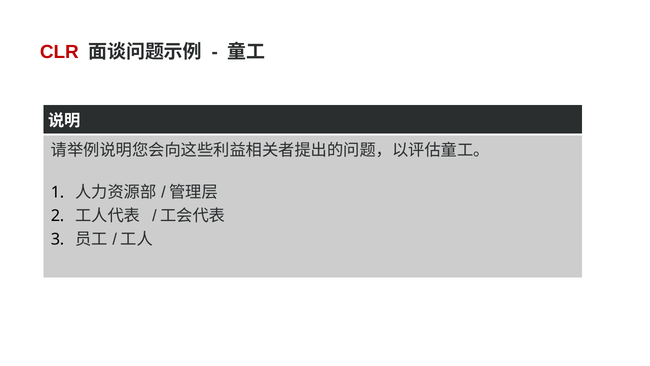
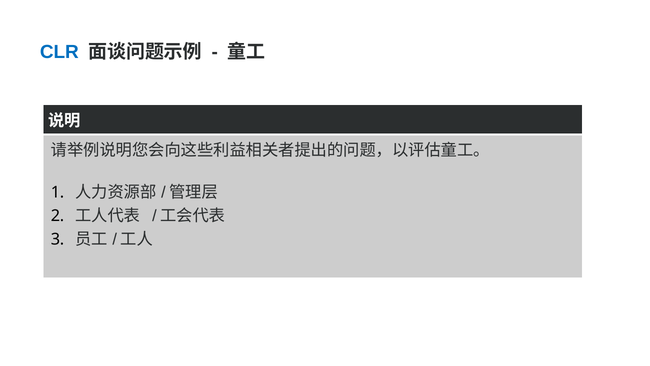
CLR colour: red -> blue
